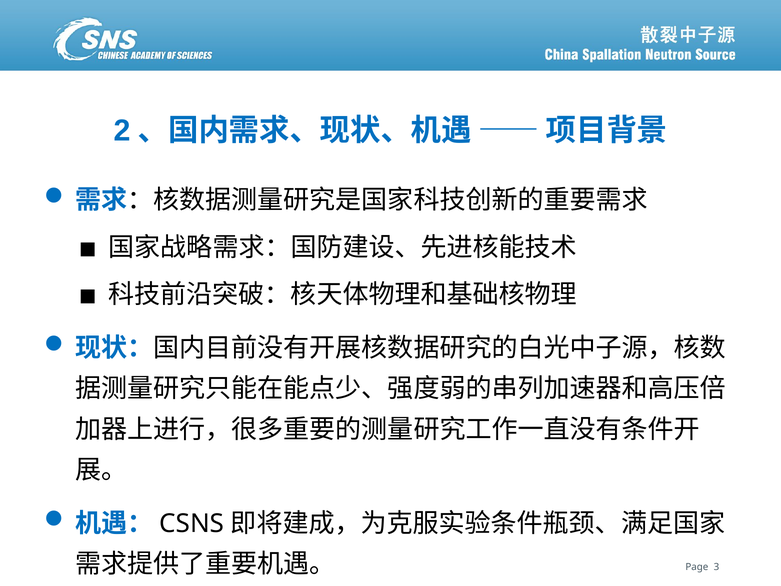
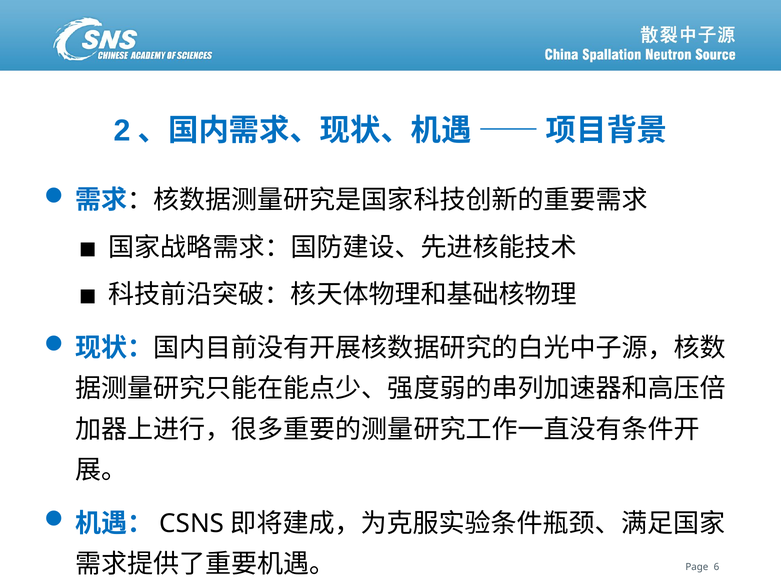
3: 3 -> 6
